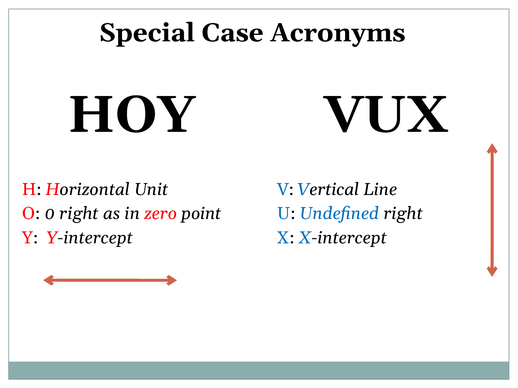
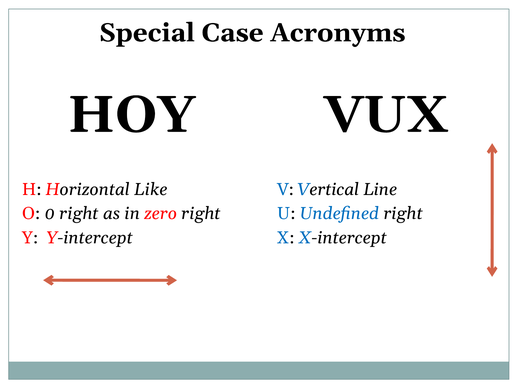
Unit: Unit -> Like
zero point: point -> right
